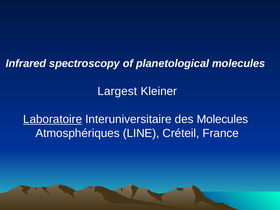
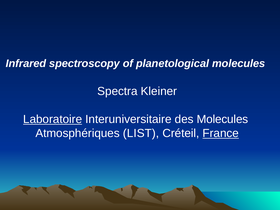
Largest: Largest -> Spectra
LINE: LINE -> LIST
France underline: none -> present
